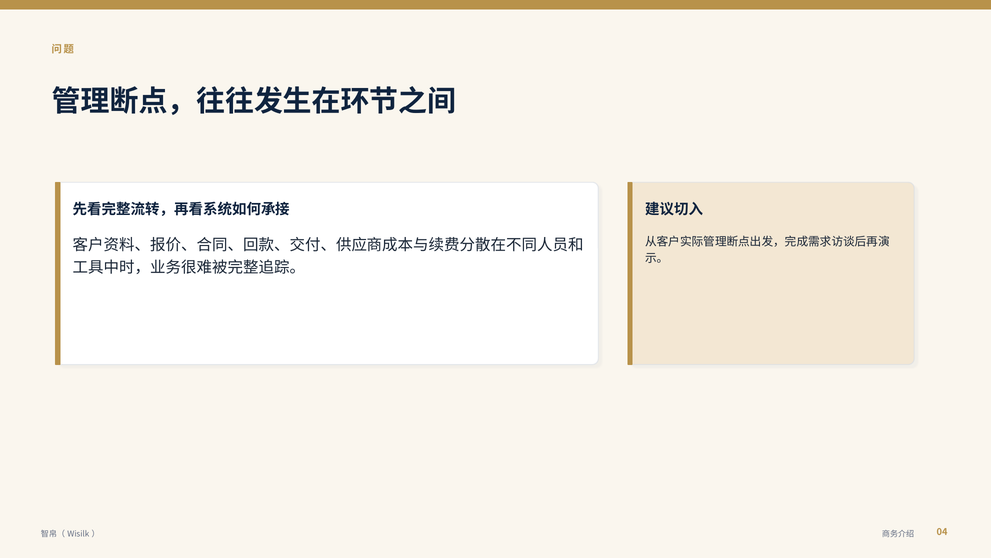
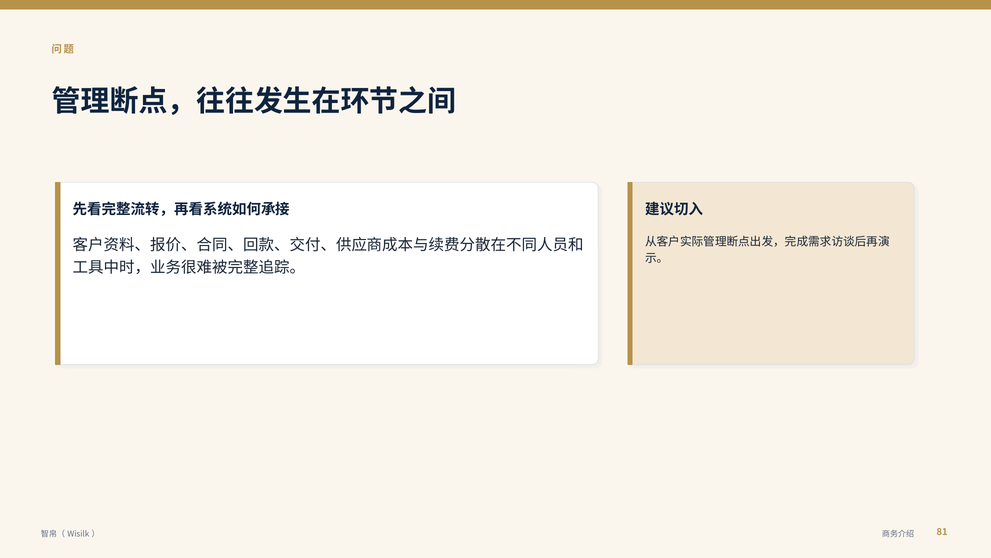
04: 04 -> 81
